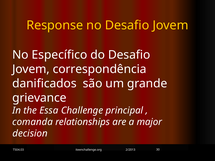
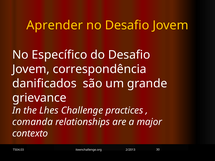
Response: Response -> Aprender
Essa: Essa -> Lhes
principal: principal -> practices
decision: decision -> contexto
